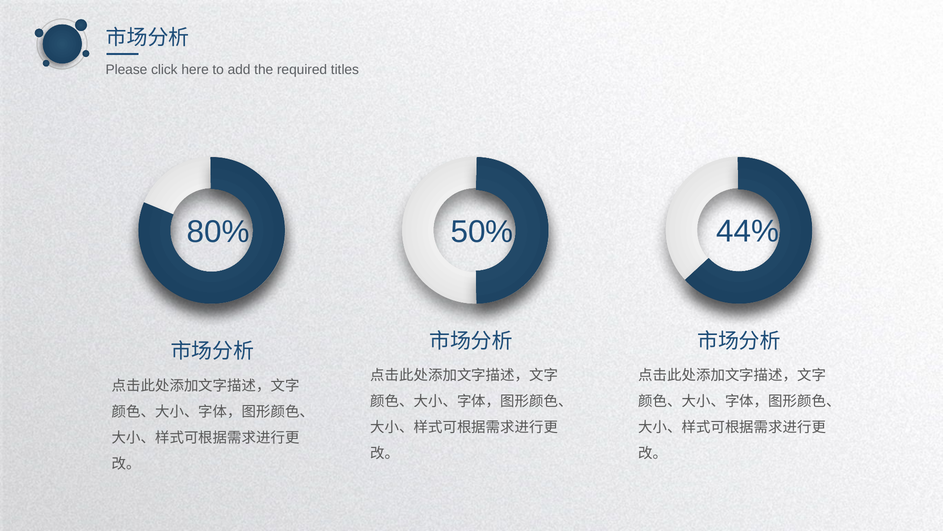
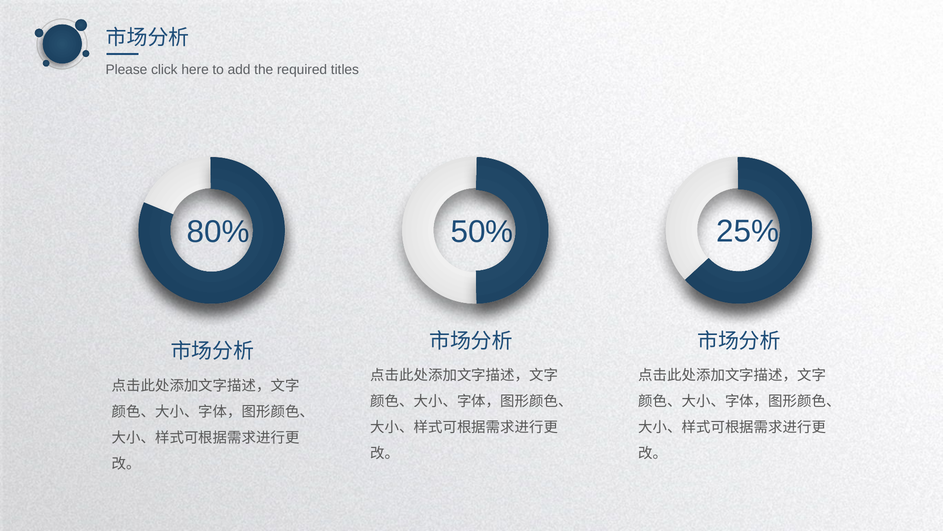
44%: 44% -> 25%
